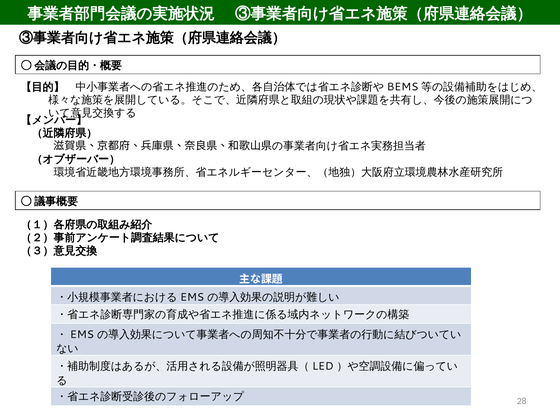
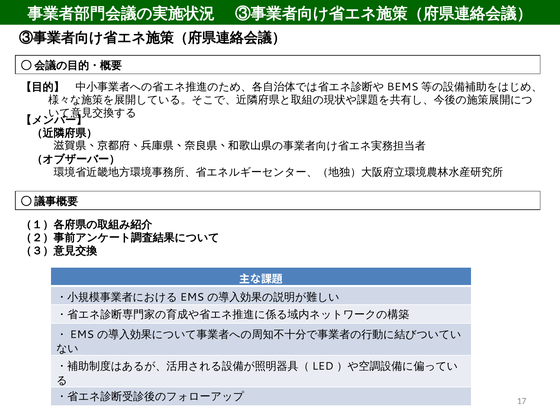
28: 28 -> 17
